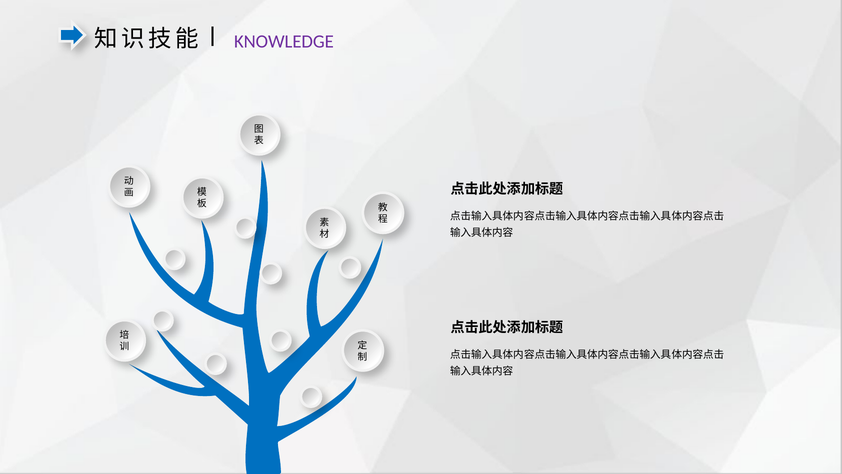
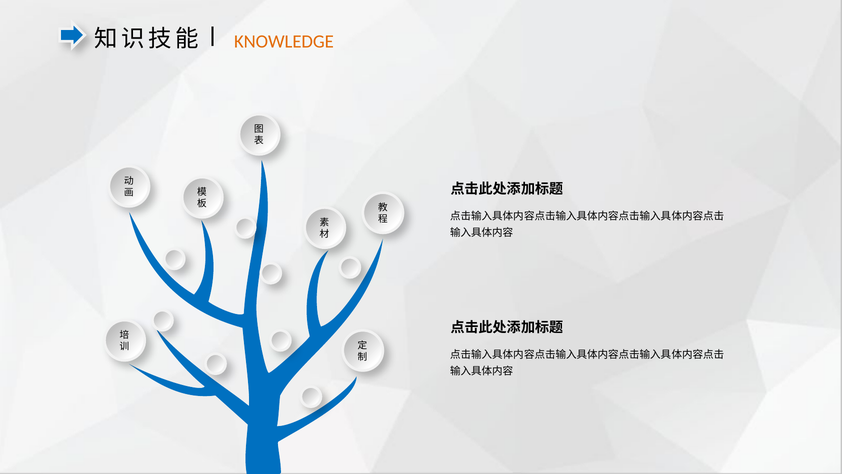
KNOWLEDGE colour: purple -> orange
